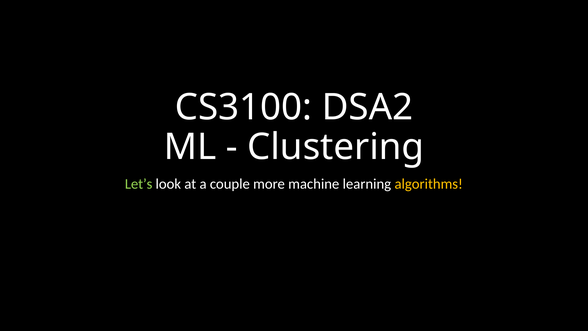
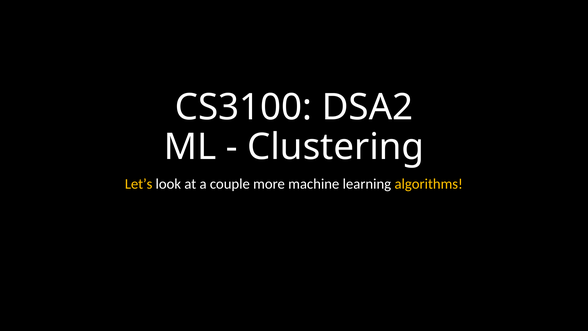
Let’s colour: light green -> yellow
